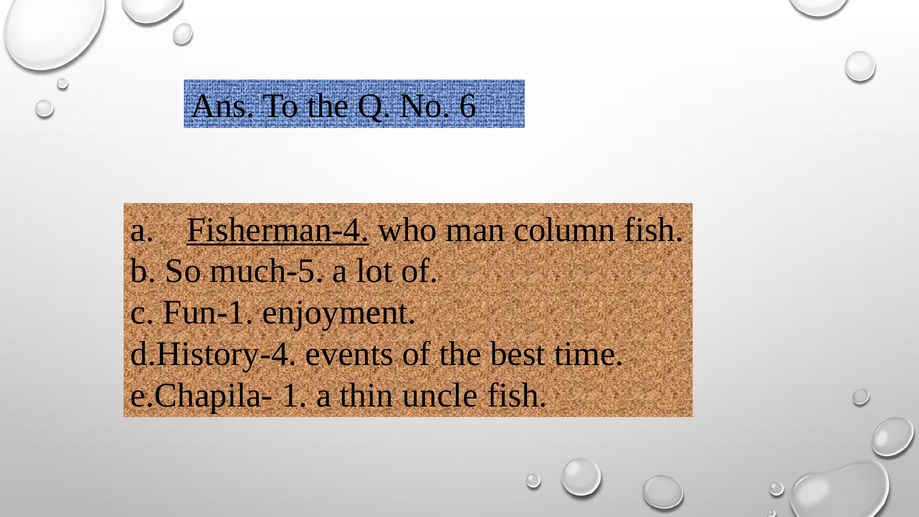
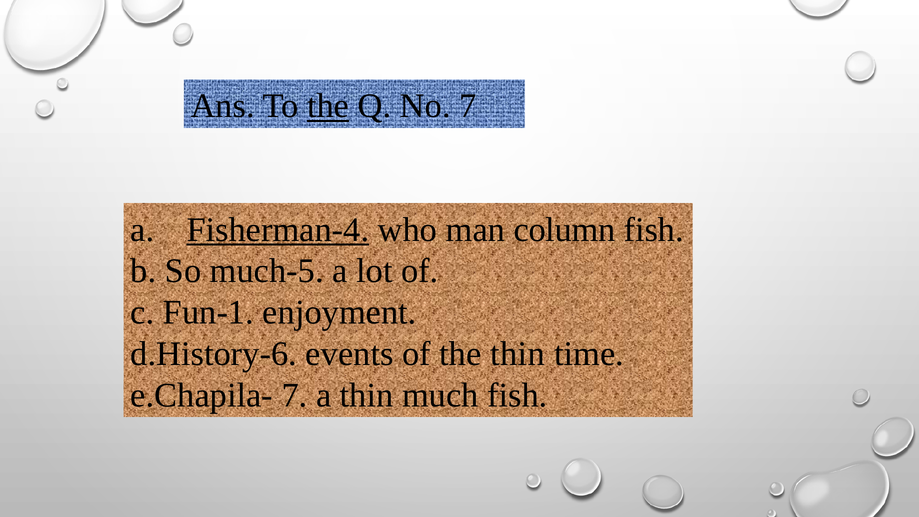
the at (328, 106) underline: none -> present
No 6: 6 -> 7
d.History-4: d.History-4 -> d.History-6
the best: best -> thin
e.Chapila- 1: 1 -> 7
uncle: uncle -> much
